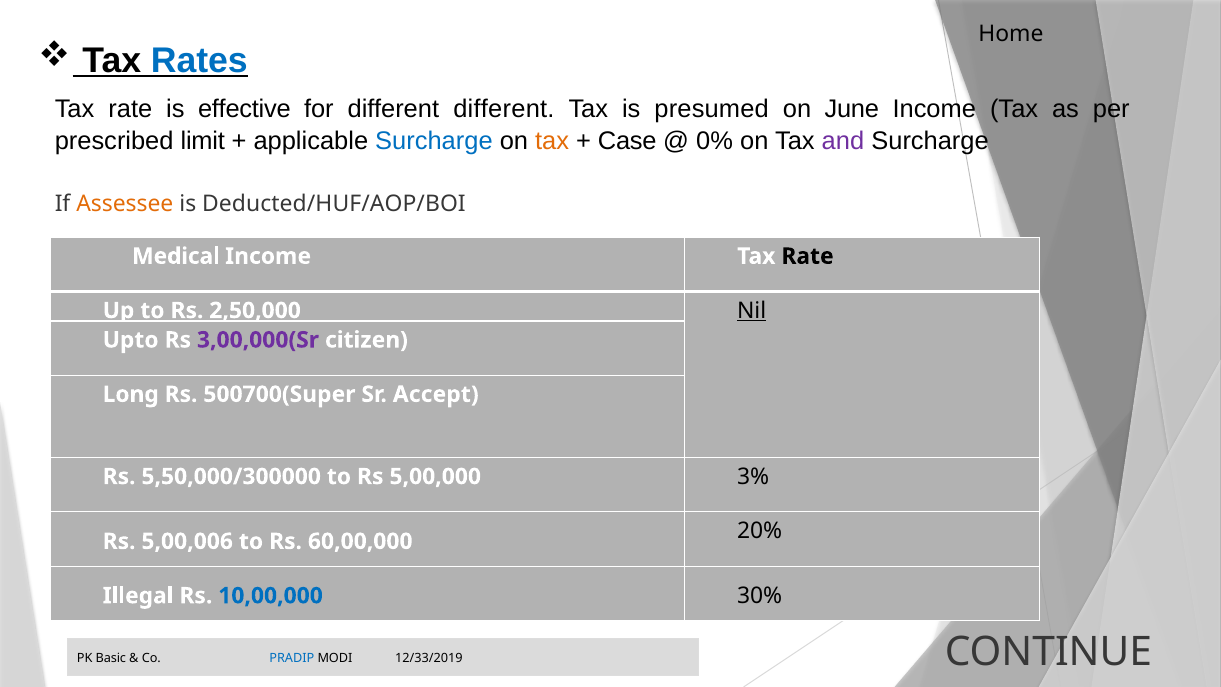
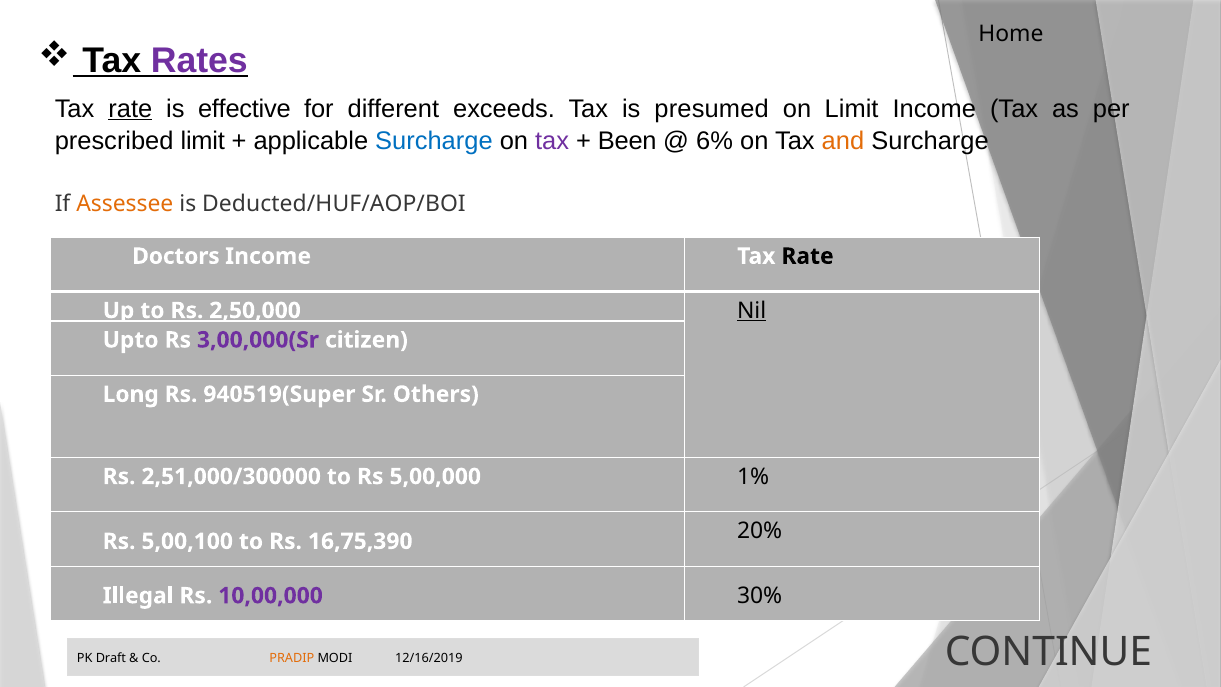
Rates colour: blue -> purple
rate at (130, 109) underline: none -> present
different different: different -> exceeds
on June: June -> Limit
tax at (552, 141) colour: orange -> purple
Case: Case -> Been
0%: 0% -> 6%
and colour: purple -> orange
Medical: Medical -> Doctors
500700(Super: 500700(Super -> 940519(Super
Accept: Accept -> Others
5,50,000/300000: 5,50,000/300000 -> 2,51,000/300000
3%: 3% -> 1%
5,00,006: 5,00,006 -> 5,00,100
60,00,000: 60,00,000 -> 16,75,390
10,00,000 colour: blue -> purple
Basic: Basic -> Draft
PRADIP colour: blue -> orange
12/33/2019: 12/33/2019 -> 12/16/2019
